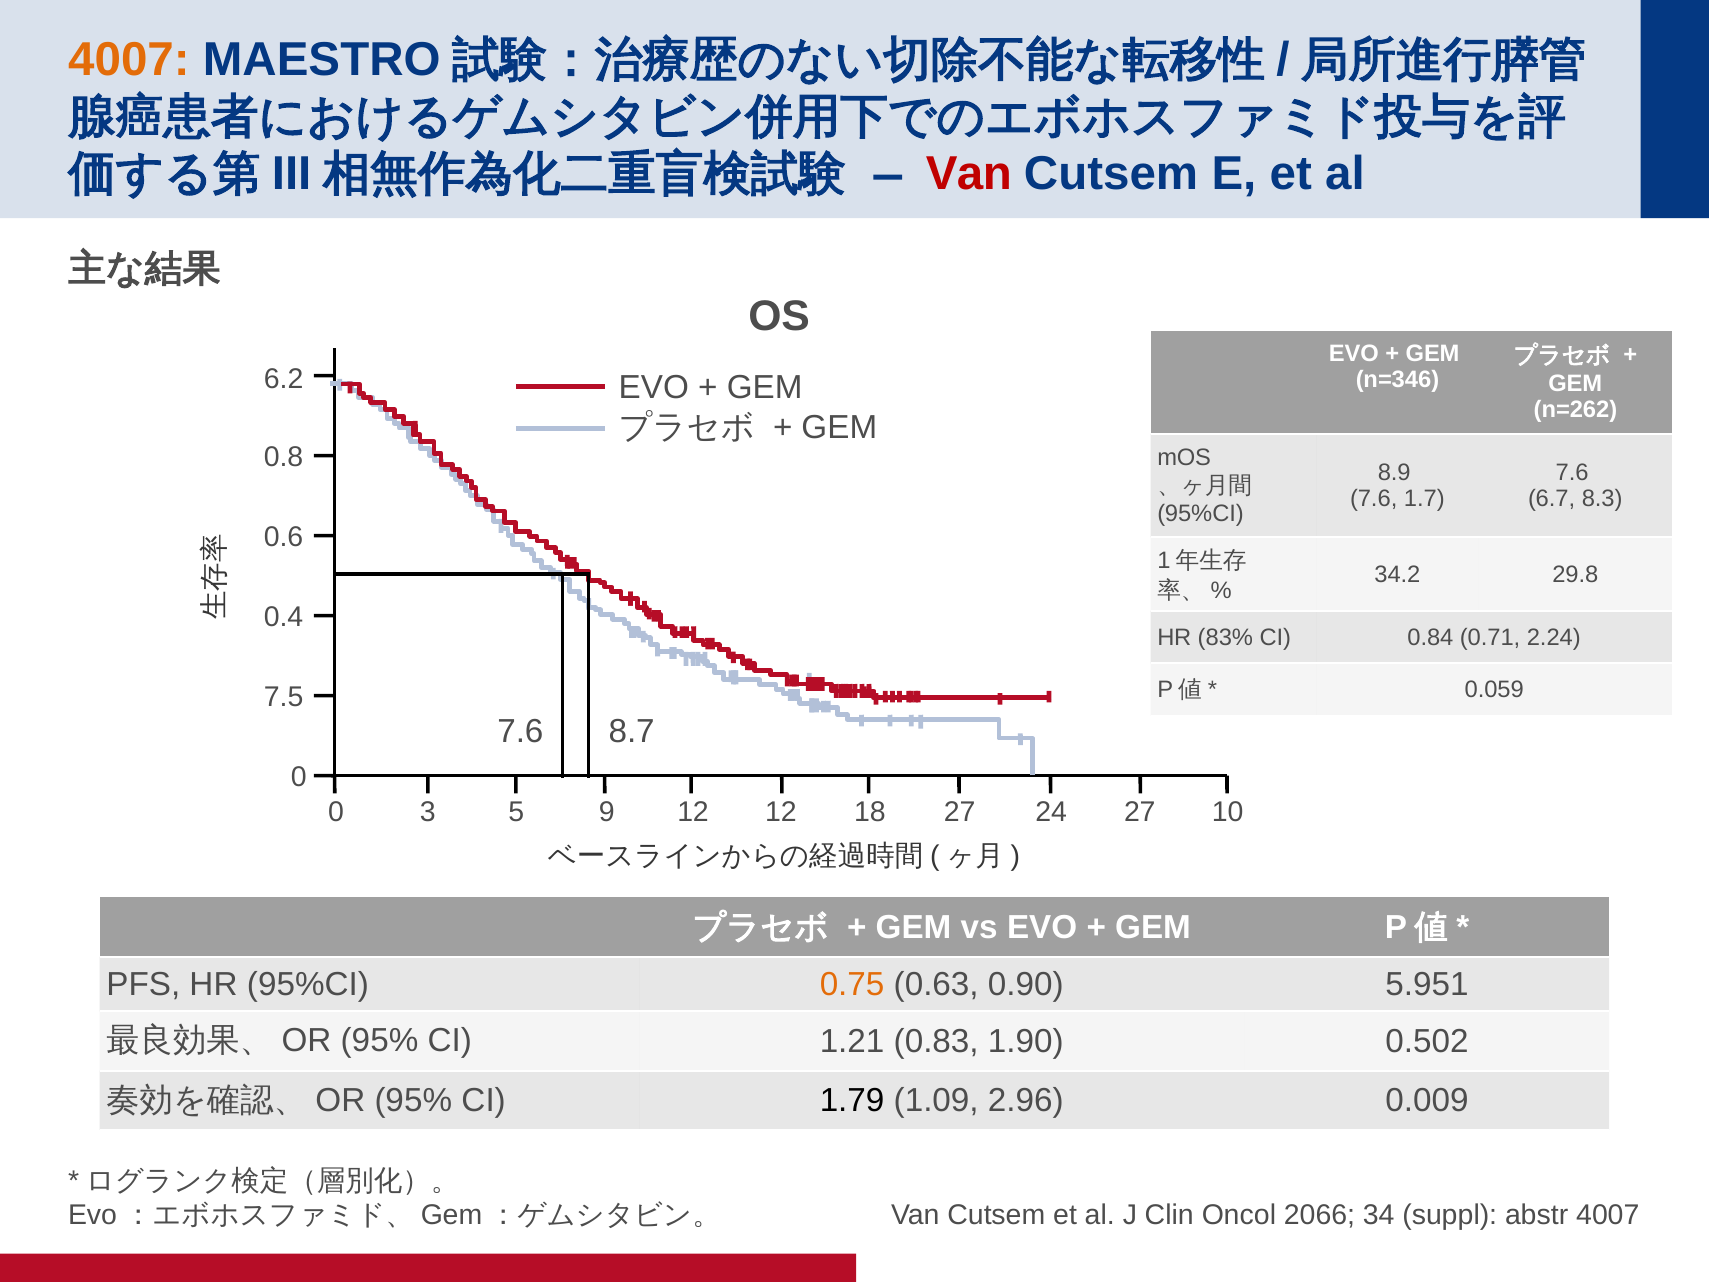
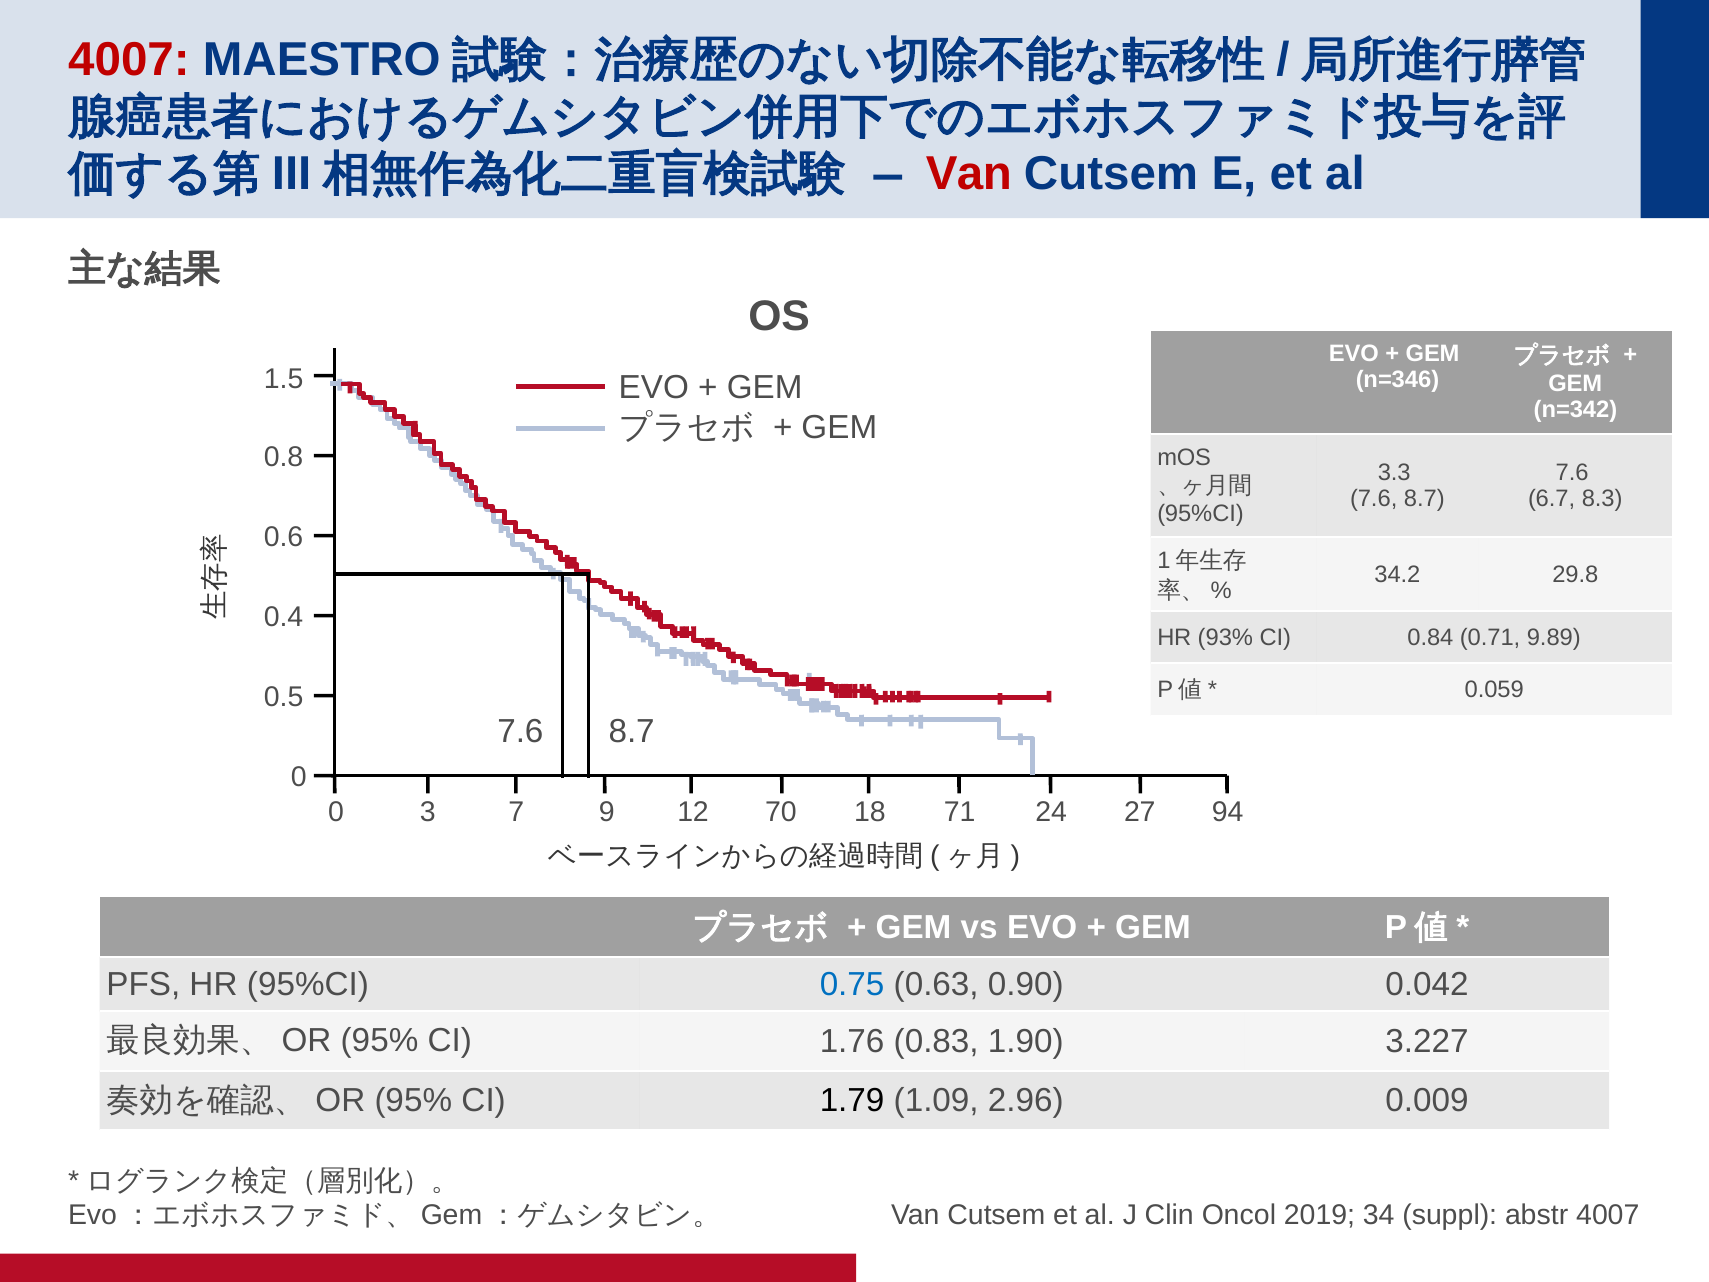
4007 at (129, 60) colour: orange -> red
6.2: 6.2 -> 1.5
n=262: n=262 -> n=342
8.9: 8.9 -> 3.3
1.7 at (1424, 499): 1.7 -> 8.7
83%: 83% -> 93%
2.24: 2.24 -> 9.89
7.5: 7.5 -> 0.5
5: 5 -> 7
9 12: 12 -> 70
18 27: 27 -> 71
10: 10 -> 94
0.75 colour: orange -> blue
5.951: 5.951 -> 0.042
1.21: 1.21 -> 1.76
0.502: 0.502 -> 3.227
2066: 2066 -> 2019
